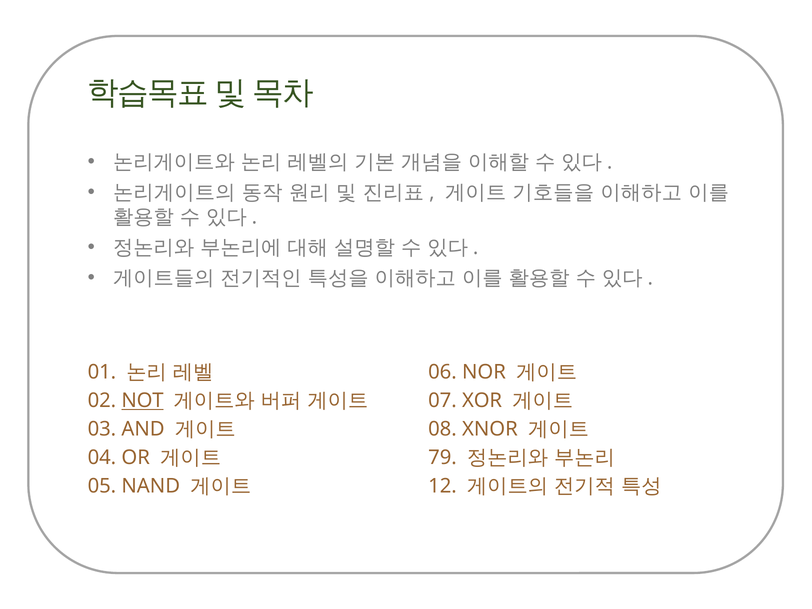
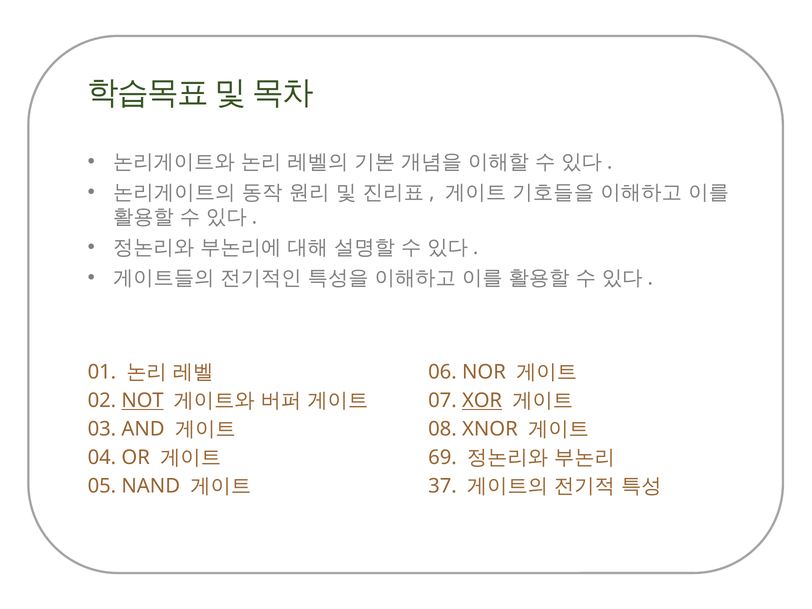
XOR underline: none -> present
79: 79 -> 69
12: 12 -> 37
